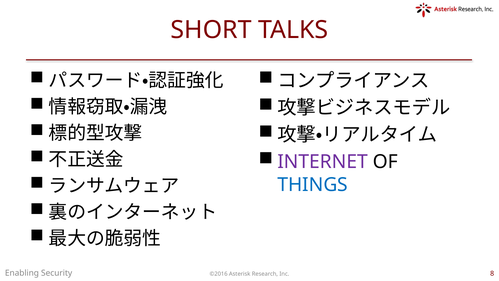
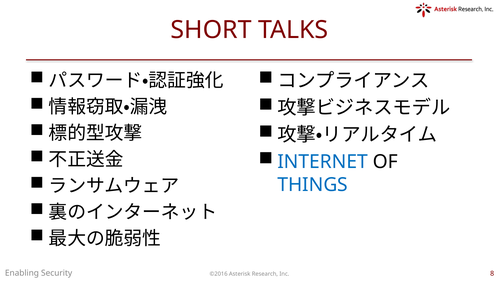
INTERNET colour: purple -> blue
